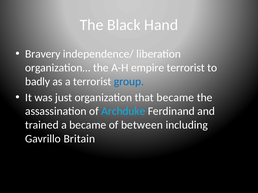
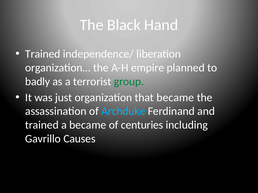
Bravery at (43, 54): Bravery -> Trained
empire terrorist: terrorist -> planned
group colour: blue -> green
between: between -> centuries
Britain: Britain -> Causes
